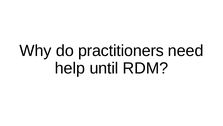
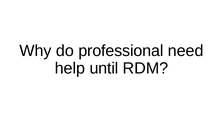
practitioners: practitioners -> professional
